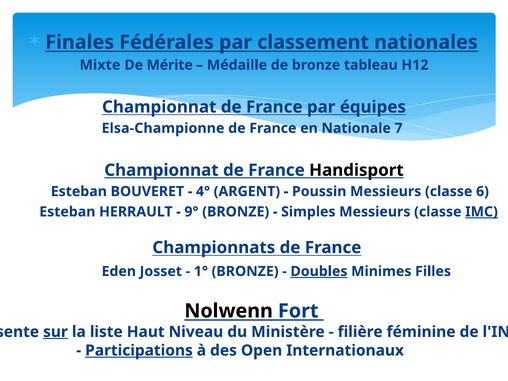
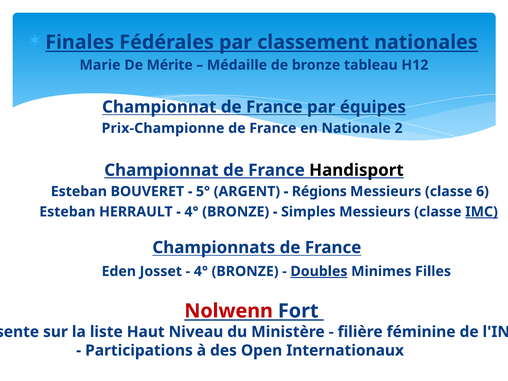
Mixte: Mixte -> Marie
Elsa-Championne: Elsa-Championne -> Prix-Championne
7: 7 -> 2
4°: 4° -> 5°
Poussin: Poussin -> Régions
9° at (191, 212): 9° -> 4°
1° at (201, 271): 1° -> 4°
Nolwenn colour: black -> red
sur underline: present -> none
Participations underline: present -> none
